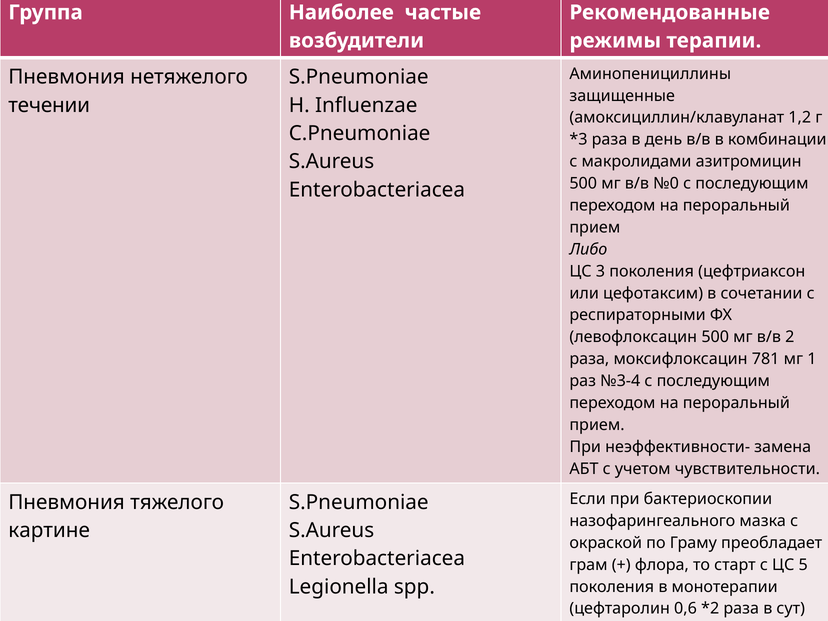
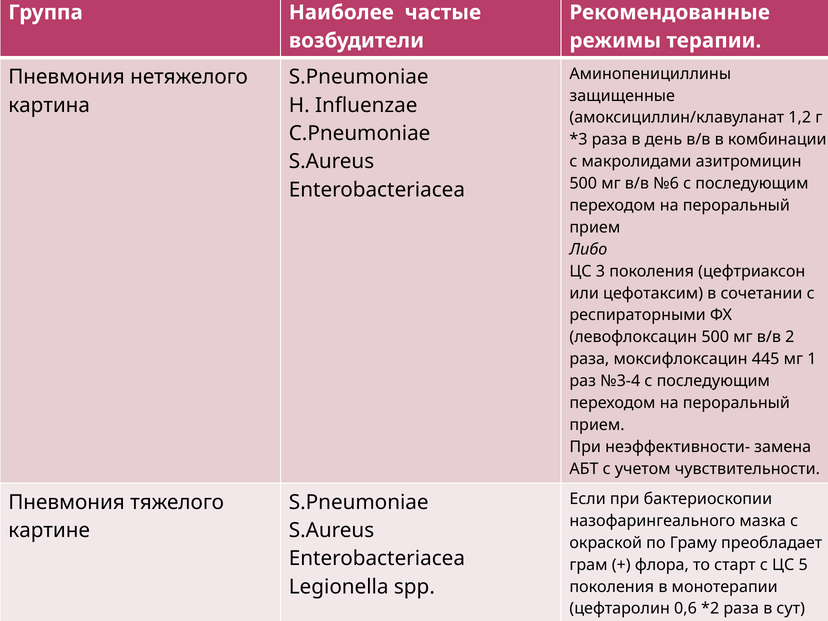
течении: течении -> картина
№0: №0 -> №6
781: 781 -> 445
